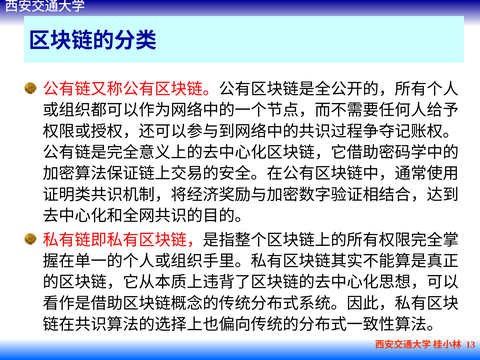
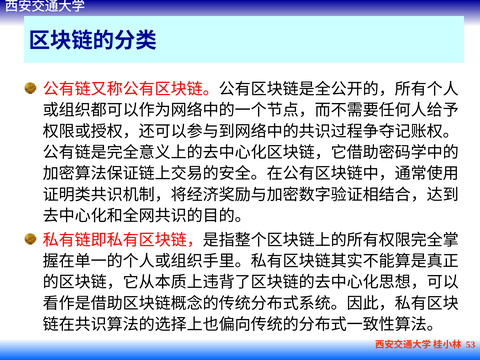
13: 13 -> 53
